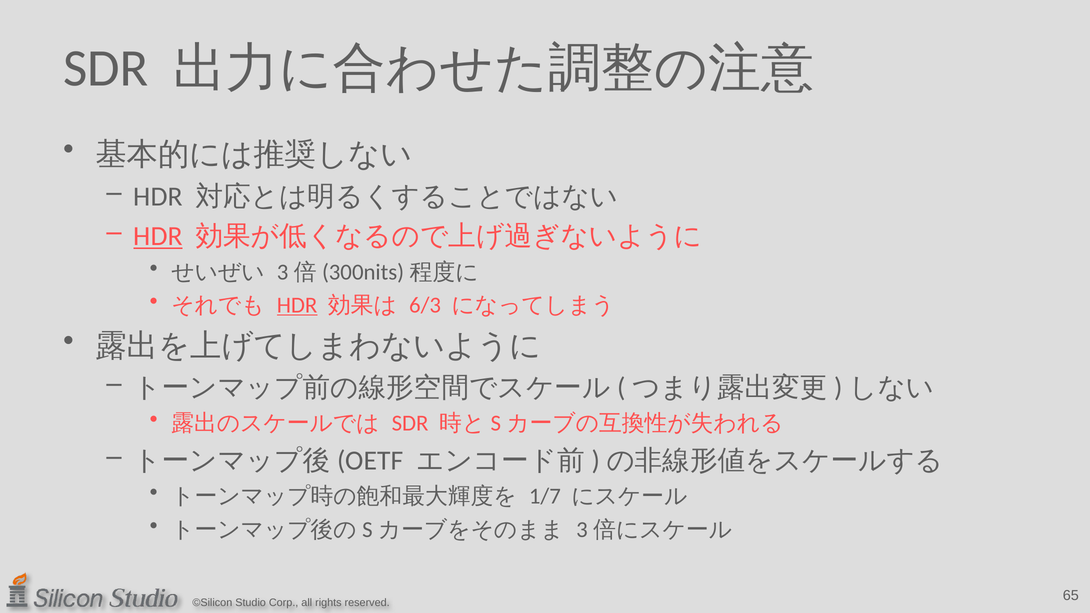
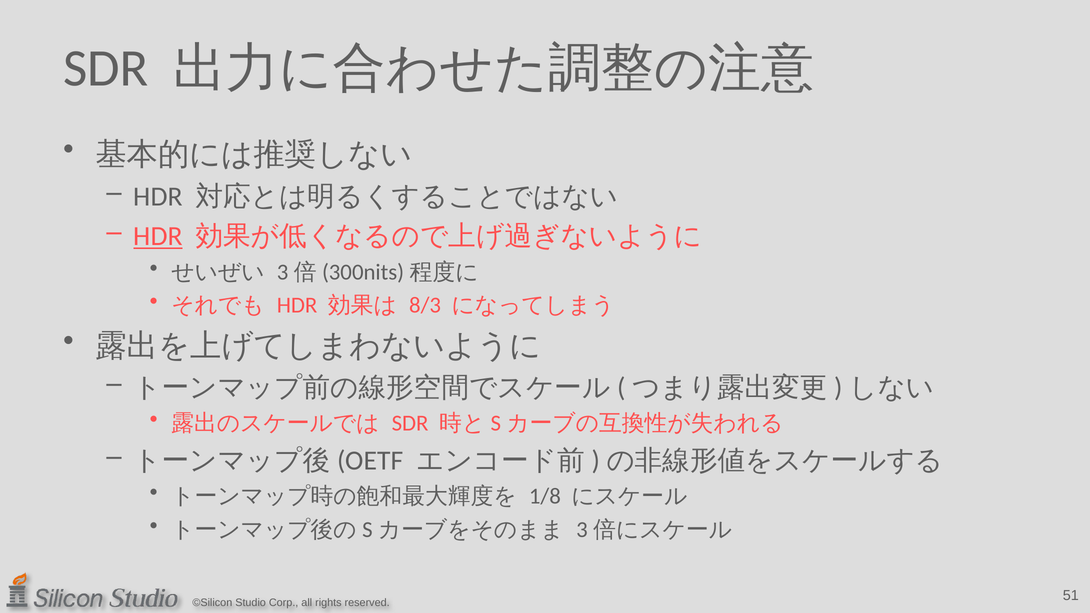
HDR at (297, 305) underline: present -> none
6/3: 6/3 -> 8/3
1/7: 1/7 -> 1/8
65: 65 -> 51
